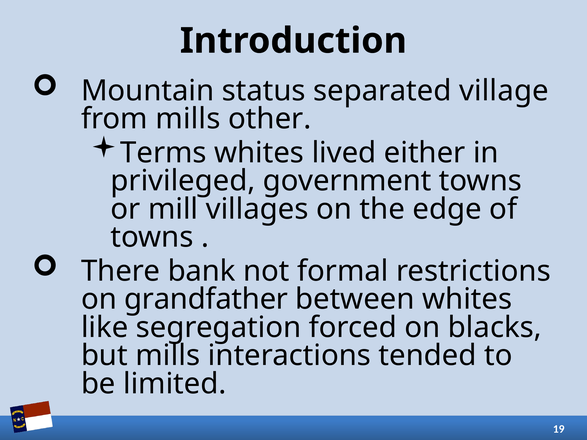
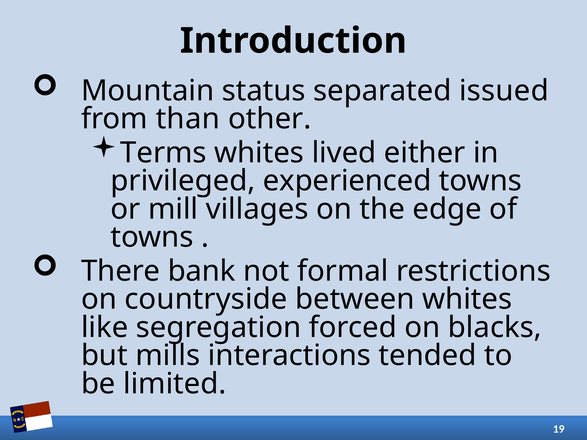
village: village -> issued
from mills: mills -> than
government: government -> experienced
grandfather: grandfather -> countryside
